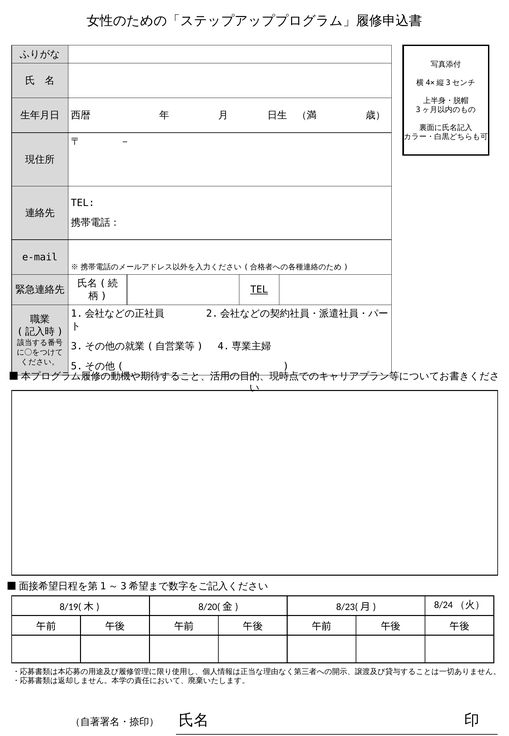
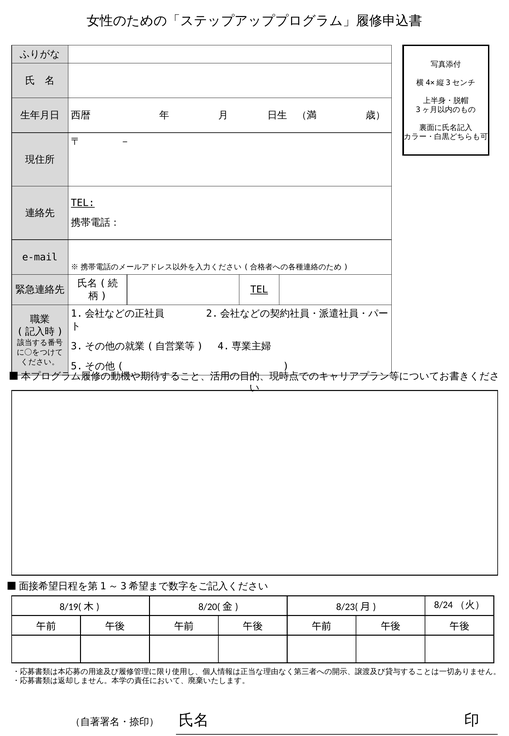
TEL at (83, 203) underline: none -> present
